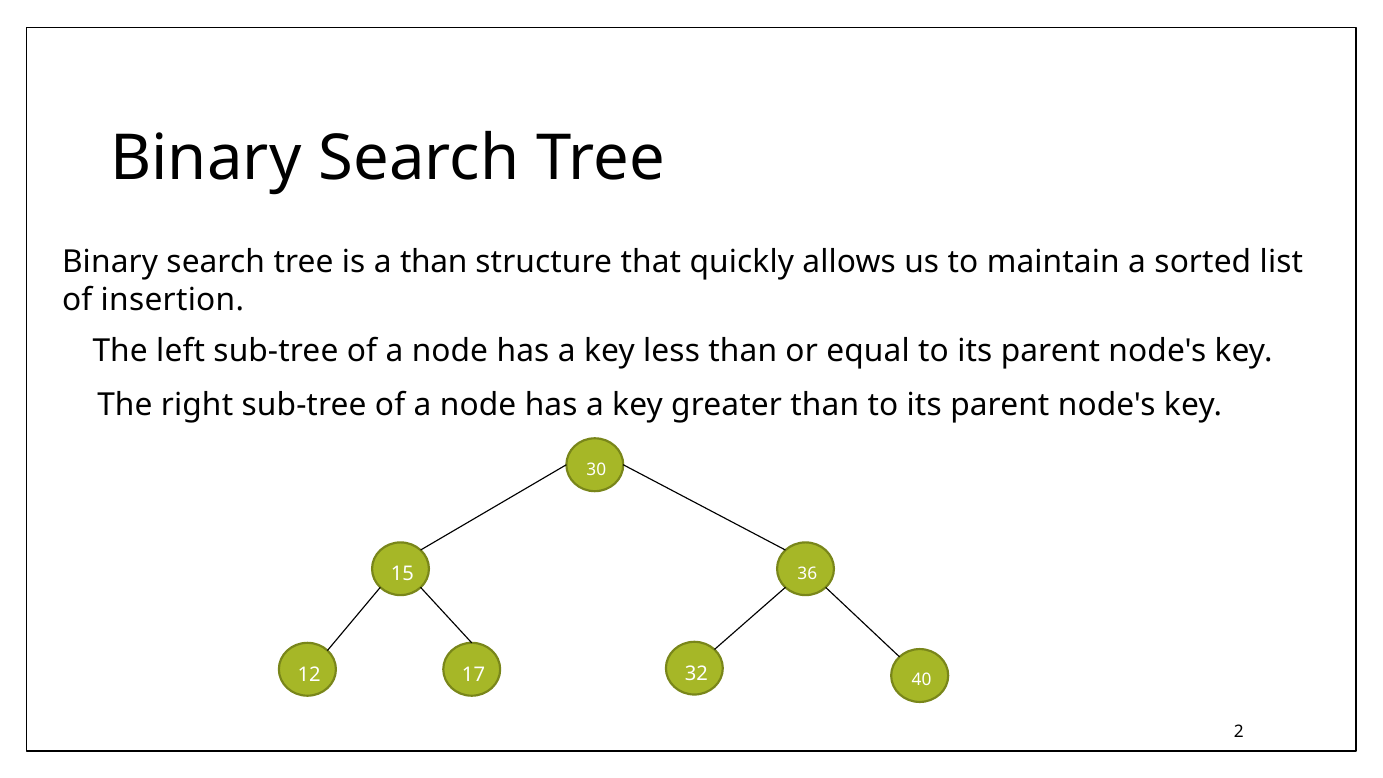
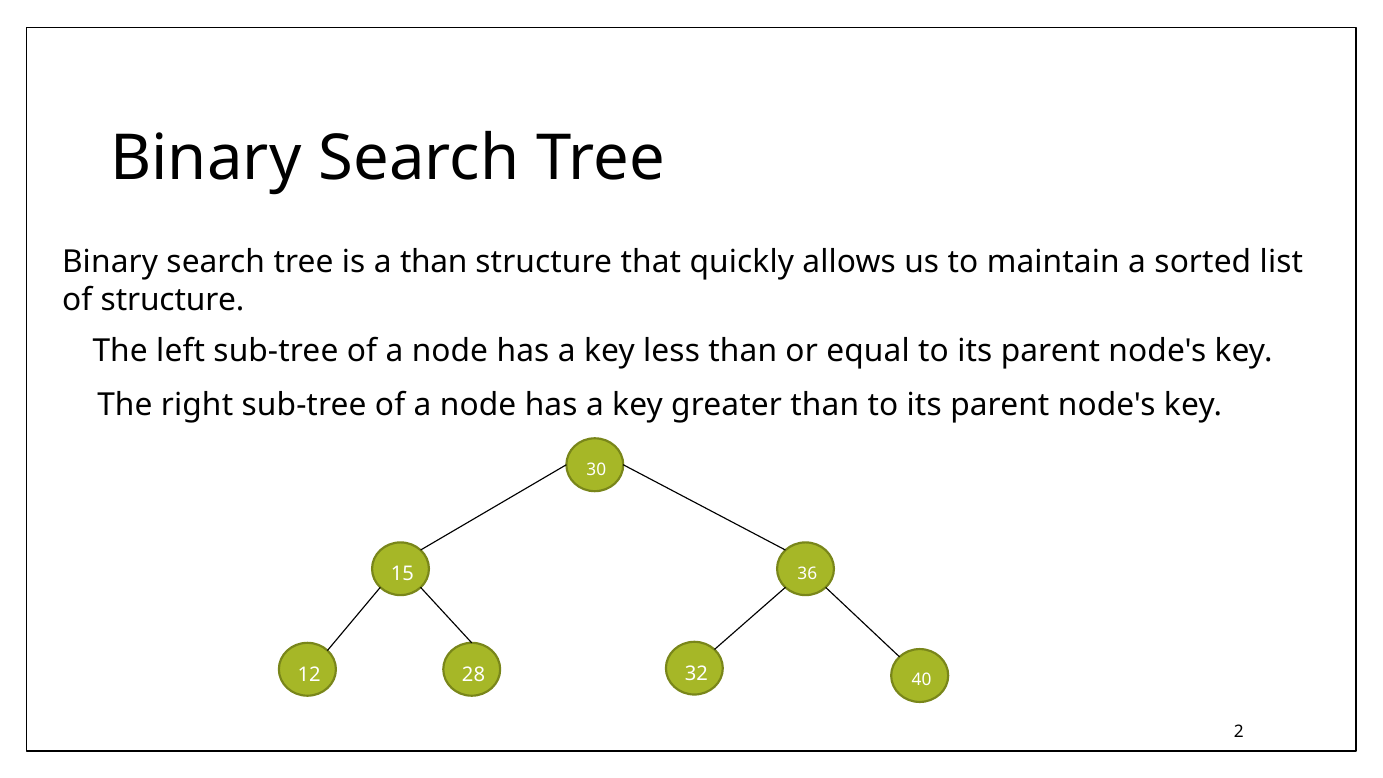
of insertion: insertion -> structure
17: 17 -> 28
